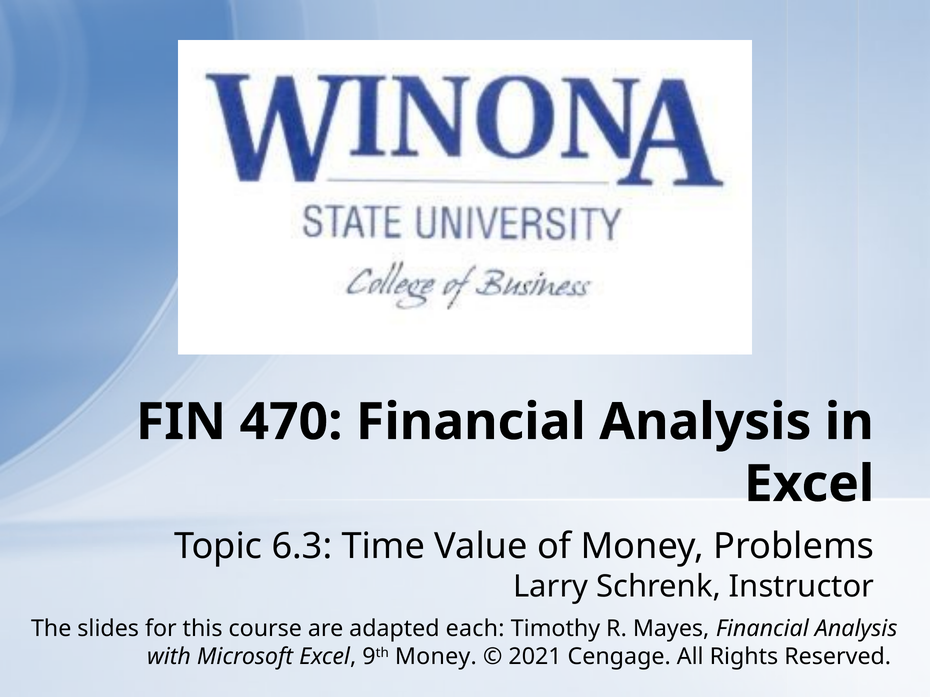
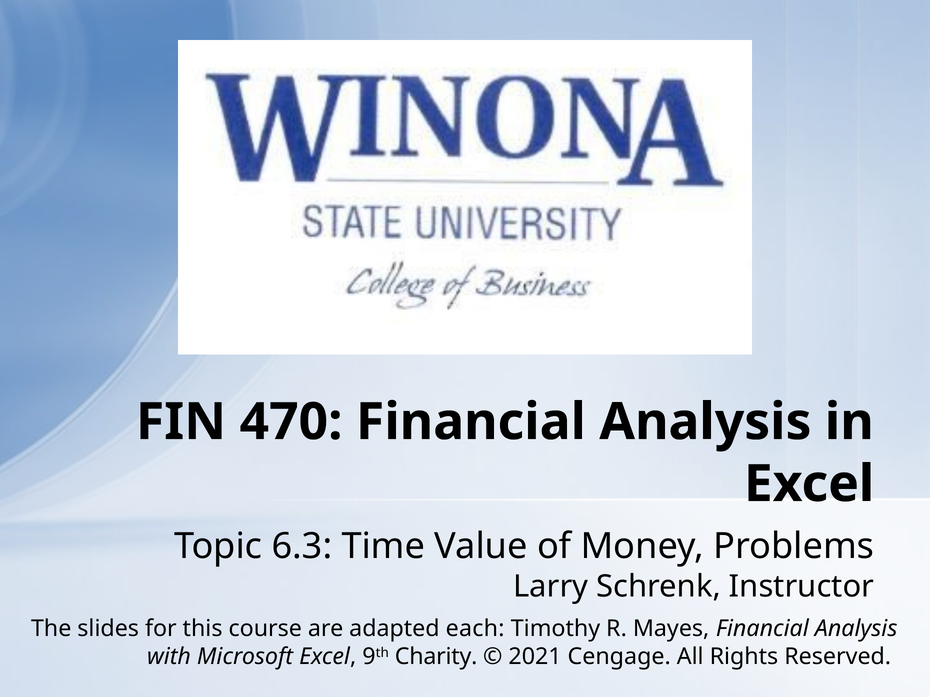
9th Money: Money -> Charity
